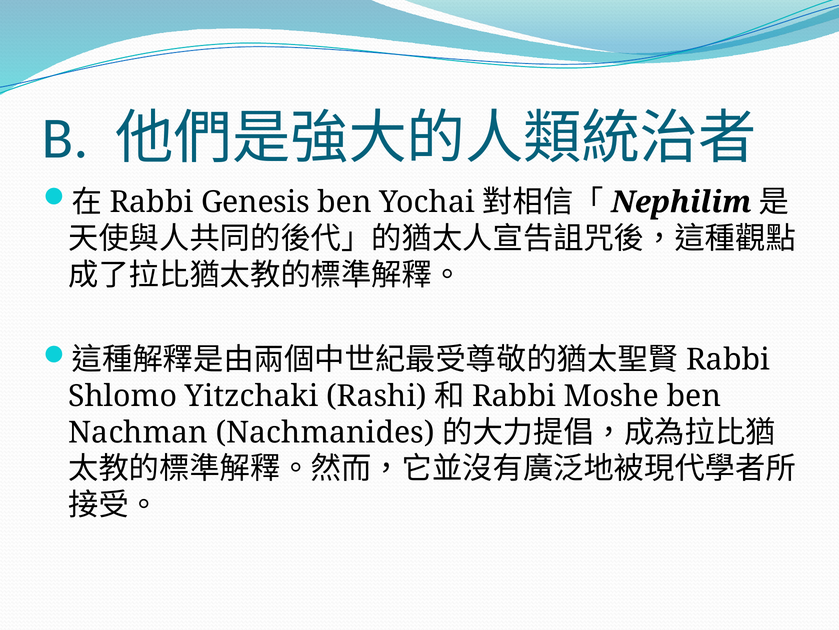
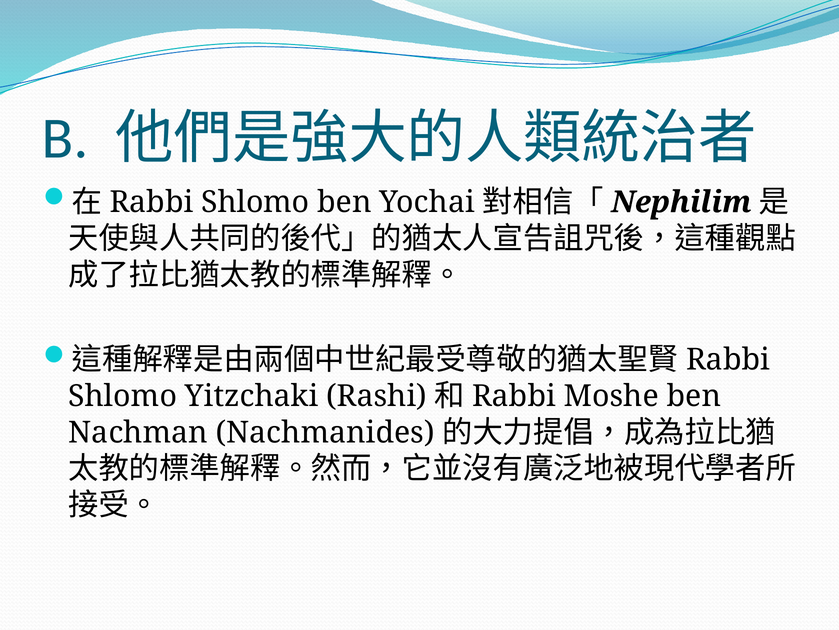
Genesis at (255, 202): Genesis -> Shlomo
